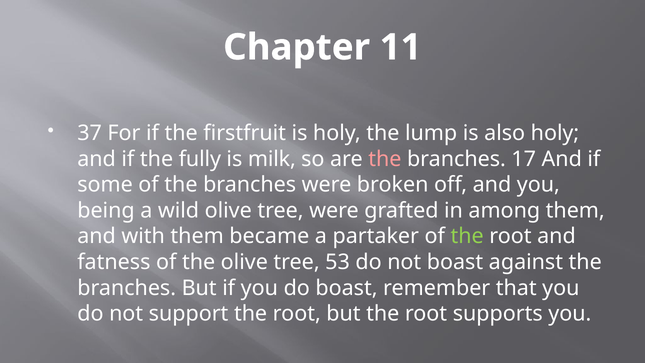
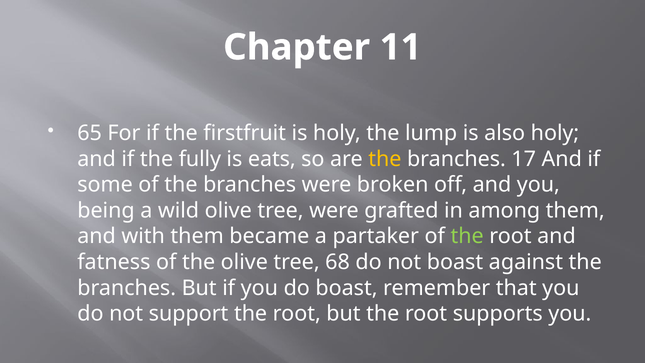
37: 37 -> 65
milk: milk -> eats
the at (385, 159) colour: pink -> yellow
53: 53 -> 68
